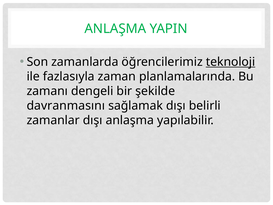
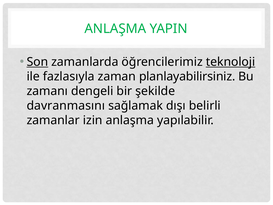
Son underline: none -> present
planlamalarında: planlamalarında -> planlayabilirsiniz
zamanlar dışı: dışı -> izin
